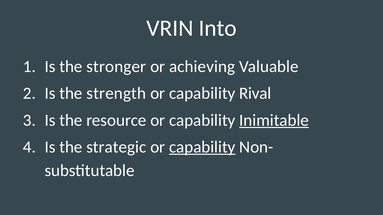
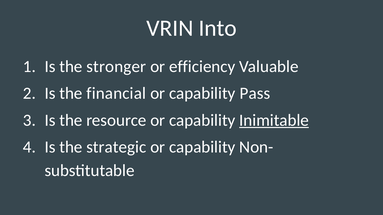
achieving: achieving -> efficiency
strength: strength -> financial
Rival: Rival -> Pass
capability at (202, 147) underline: present -> none
